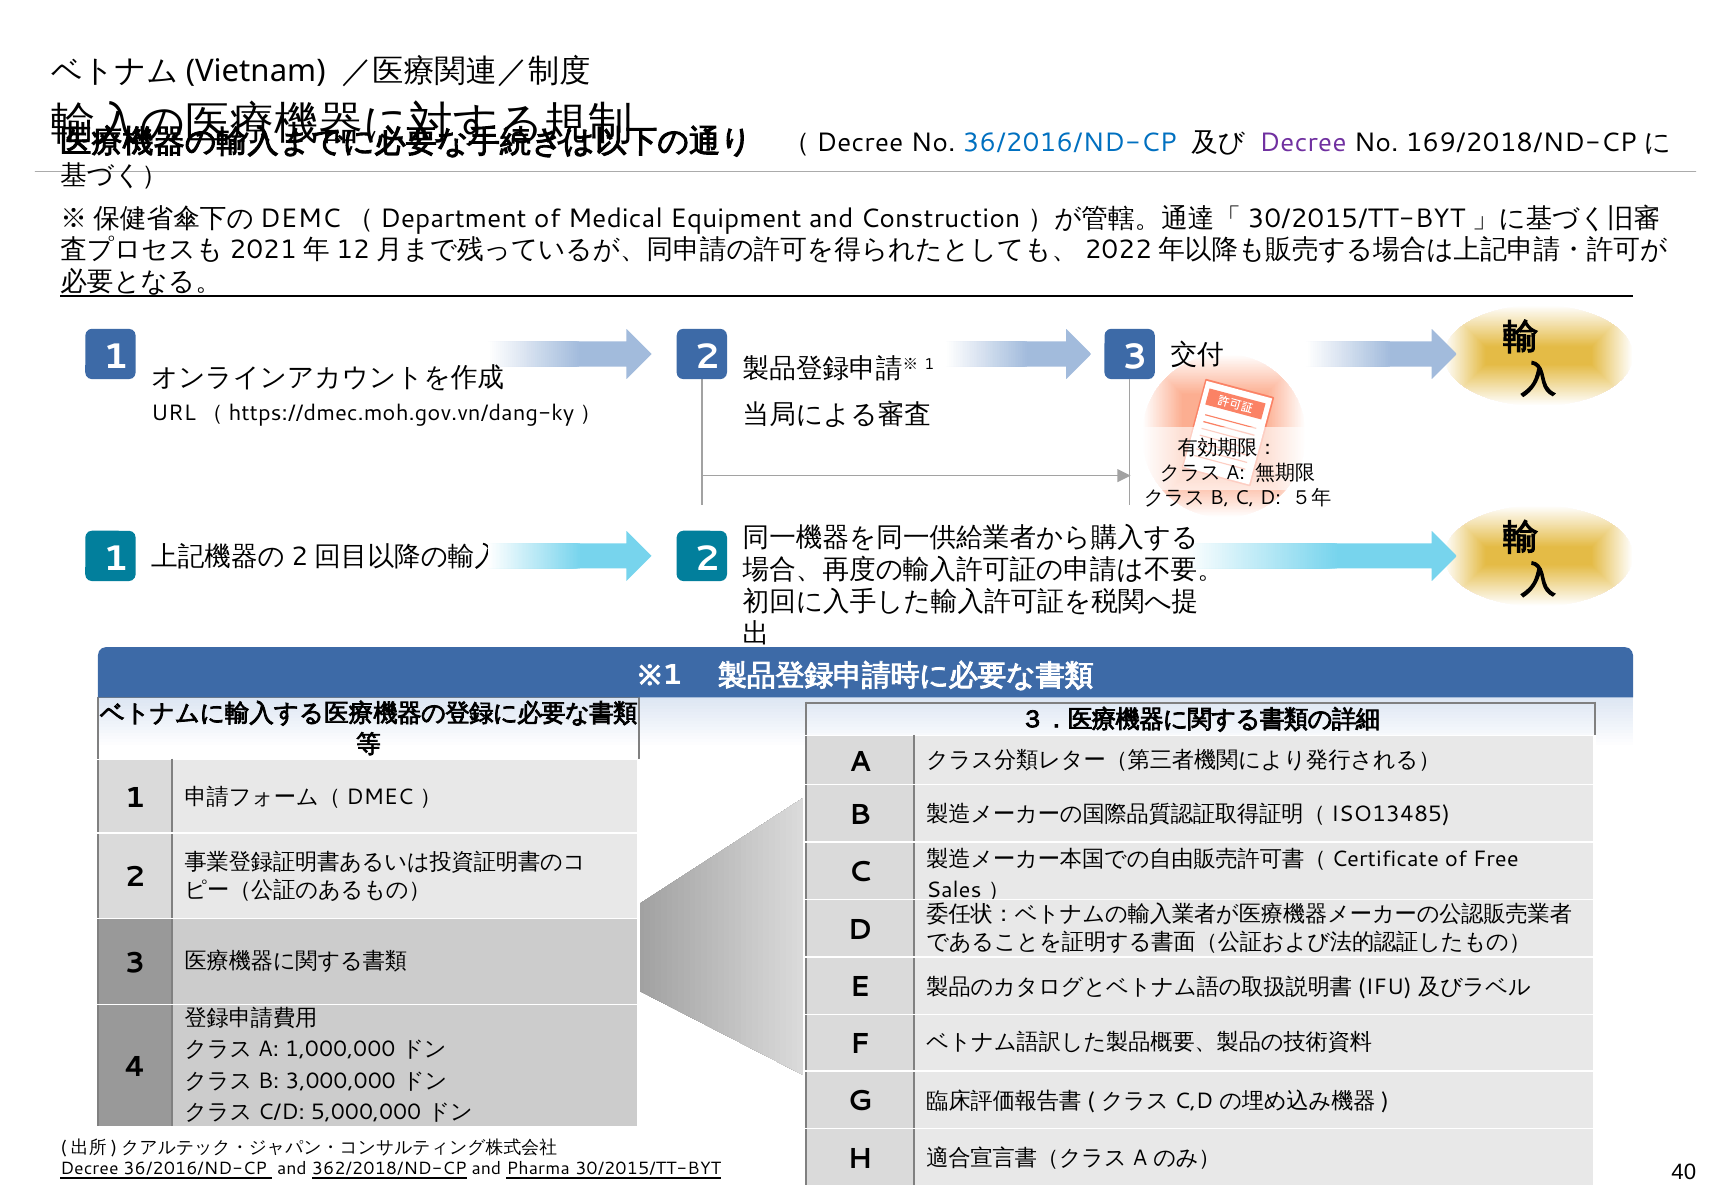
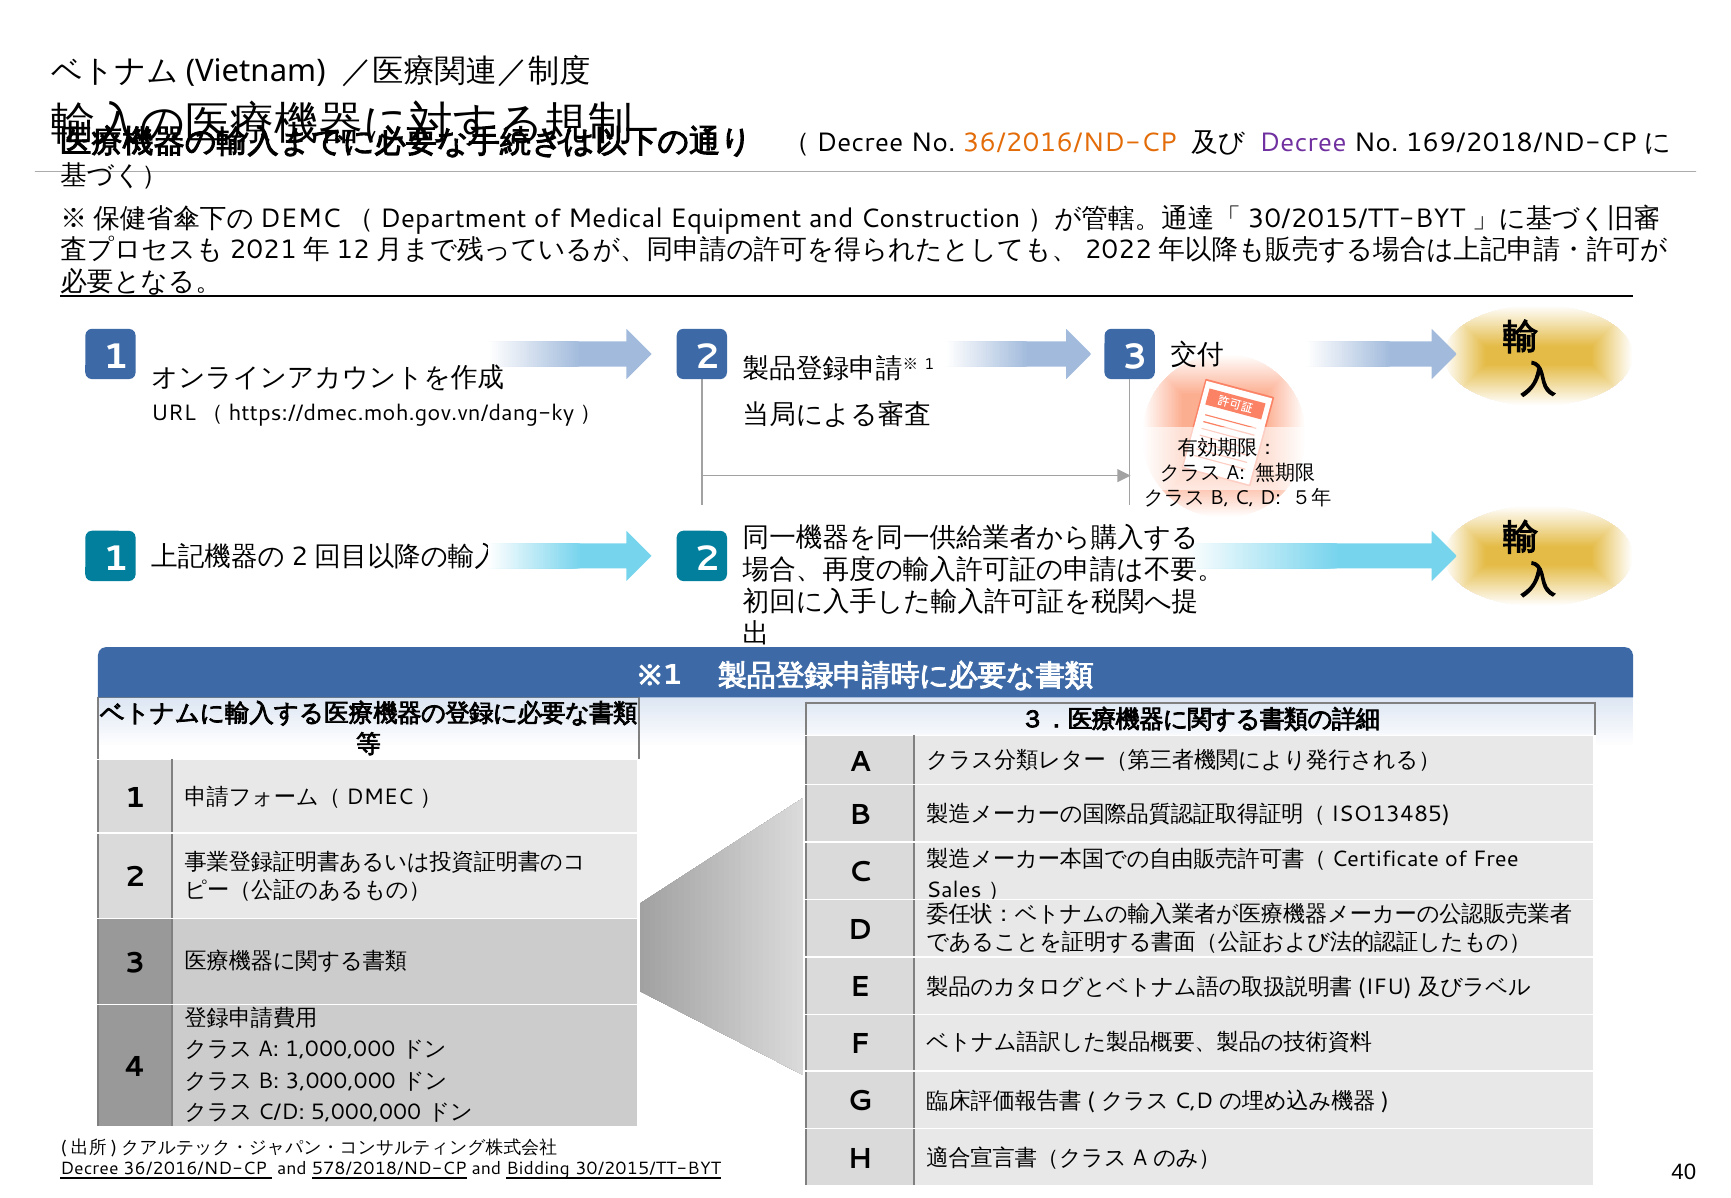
36/2016/ND-CP at (1070, 143) colour: blue -> orange
362/2018/ND-CP: 362/2018/ND-CP -> 578/2018/ND-CP
Pharma: Pharma -> Bidding
